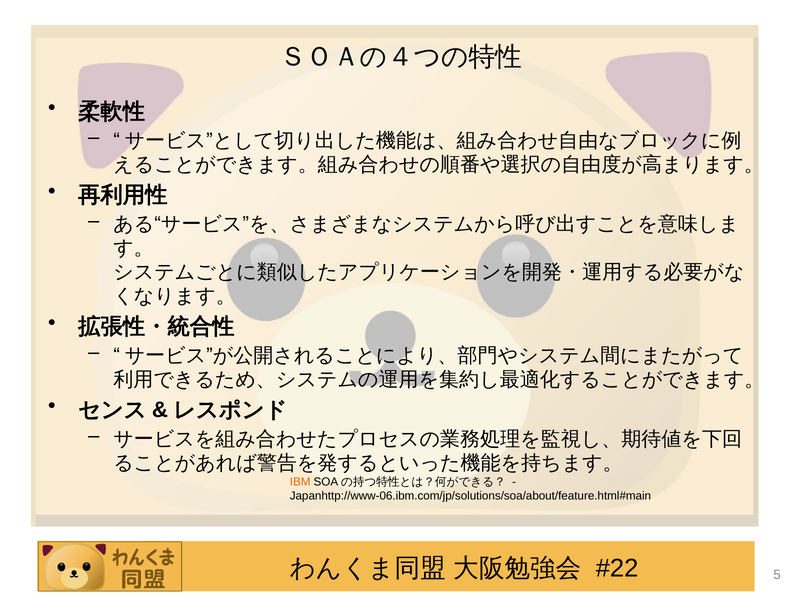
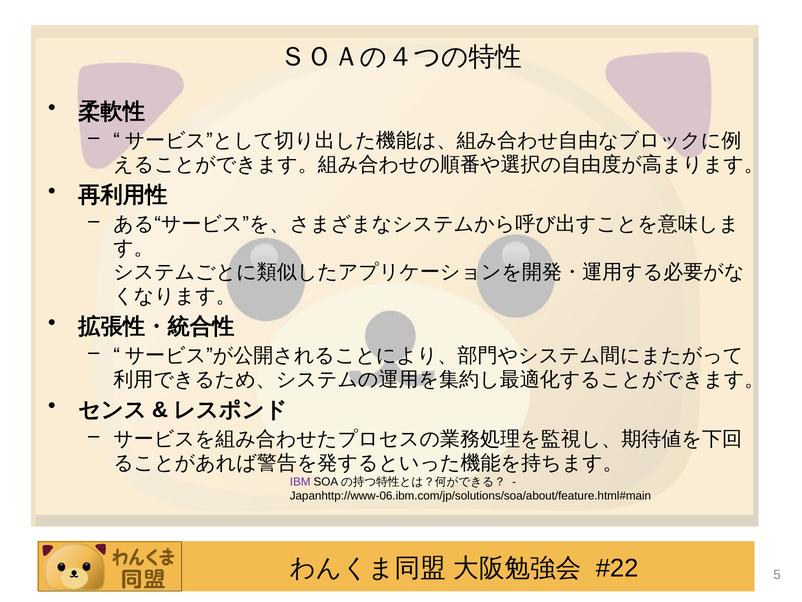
IBM colour: orange -> purple
